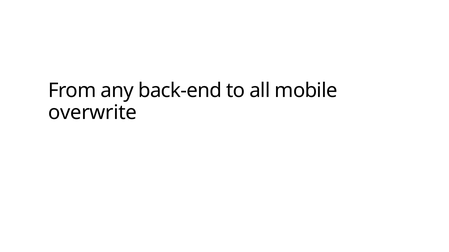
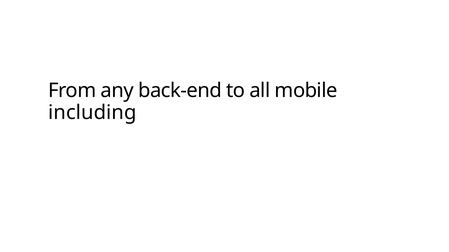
overwrite: overwrite -> including
